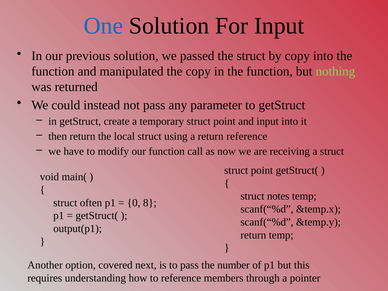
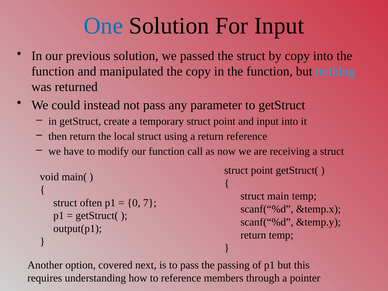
nothing colour: light green -> light blue
notes: notes -> main
8: 8 -> 7
number: number -> passing
